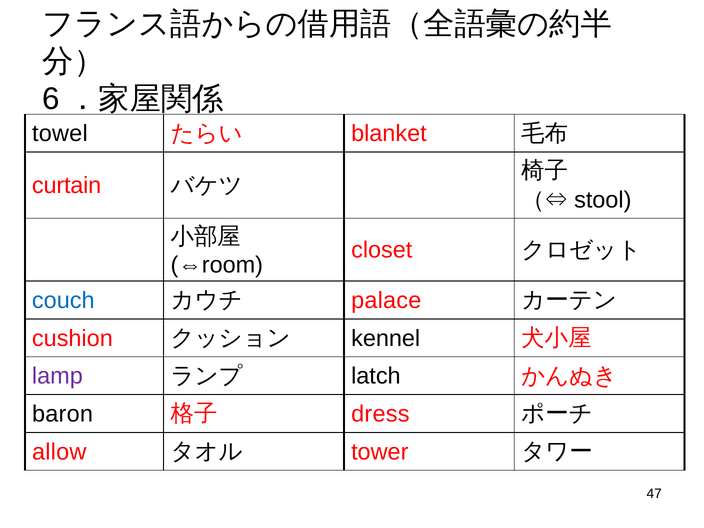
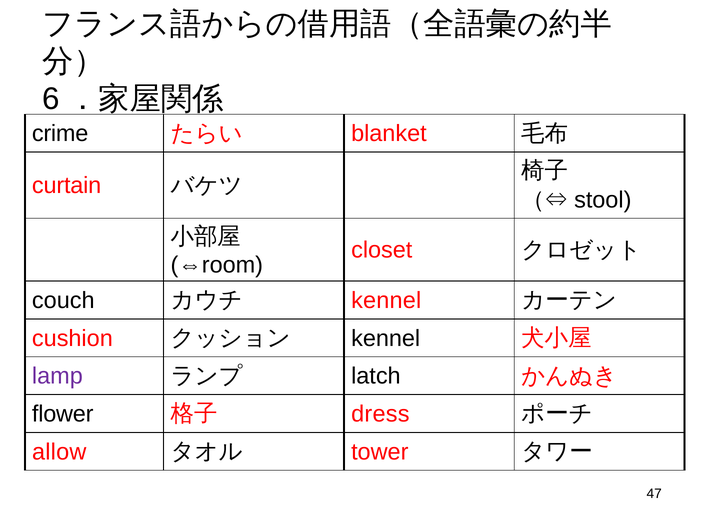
towel: towel -> crime
couch colour: blue -> black
palace at (386, 300): palace -> kennel
baron: baron -> flower
